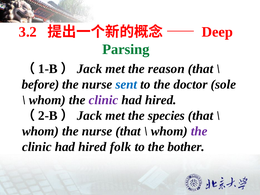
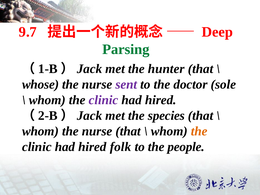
3.2: 3.2 -> 9.7
reason: reason -> hunter
before: before -> whose
sent colour: blue -> purple
the at (199, 131) colour: purple -> orange
bother: bother -> people
